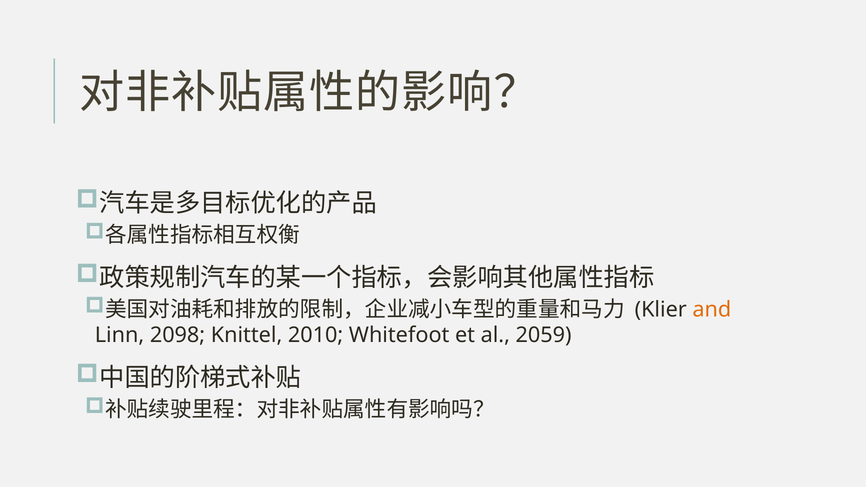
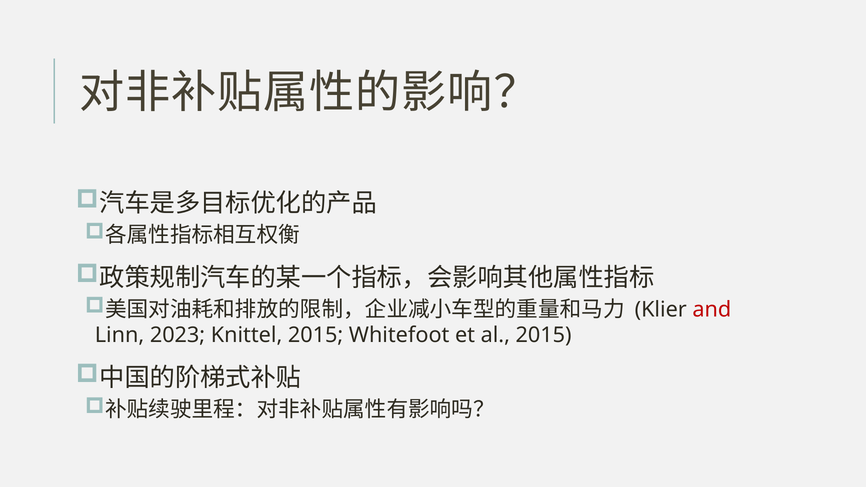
and colour: orange -> red
2098: 2098 -> 2023
Knittel 2010: 2010 -> 2015
al 2059: 2059 -> 2015
